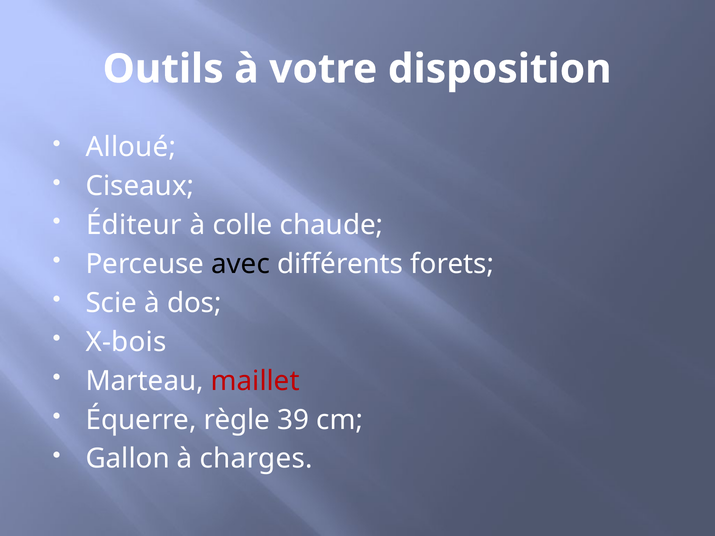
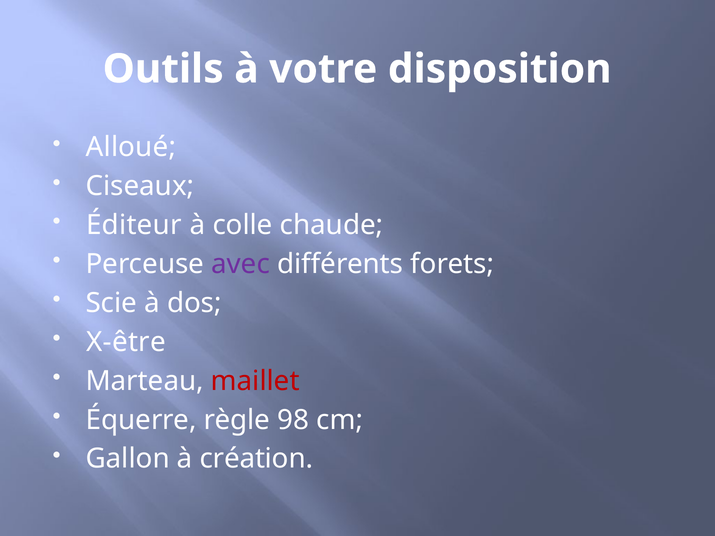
avec colour: black -> purple
X-bois: X-bois -> X-être
39: 39 -> 98
charges: charges -> création
